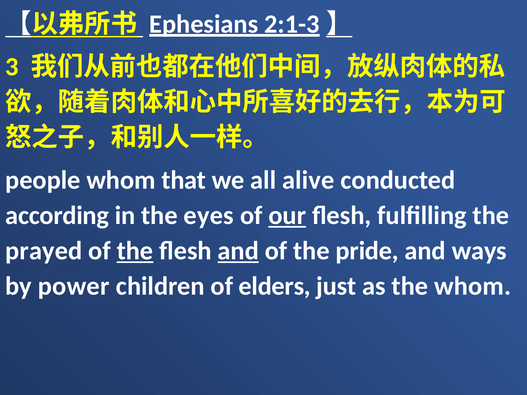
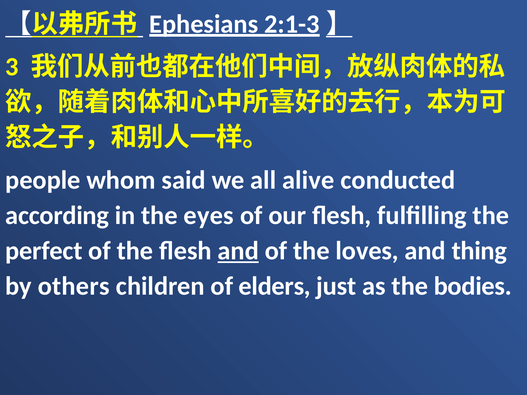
that: that -> said
our underline: present -> none
prayed: prayed -> perfect
the at (135, 251) underline: present -> none
pride: pride -> loves
ways: ways -> thing
power: power -> others
the whom: whom -> bodies
